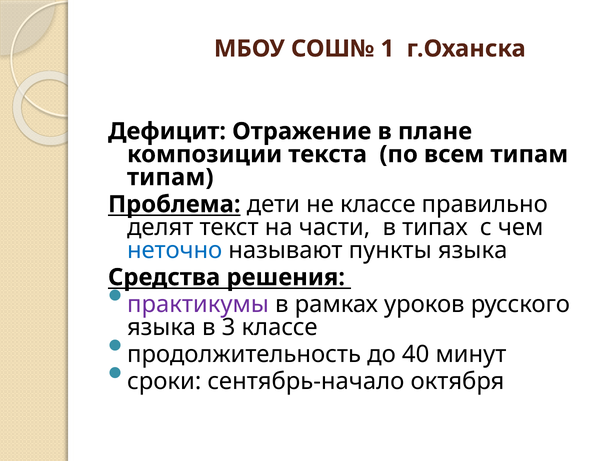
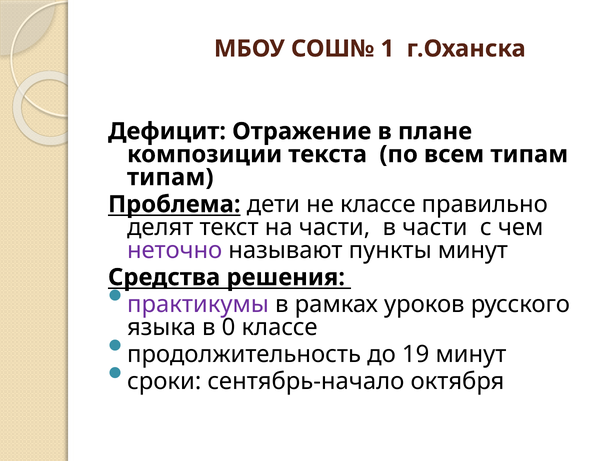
в типах: типах -> части
неточно colour: blue -> purple
пункты языка: языка -> минут
3: 3 -> 0
40: 40 -> 19
